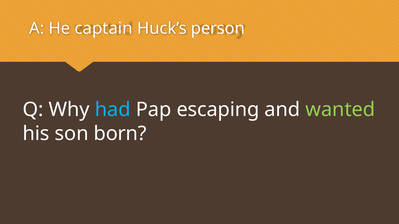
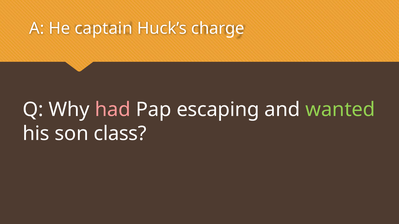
person: person -> charge
had colour: light blue -> pink
born: born -> class
